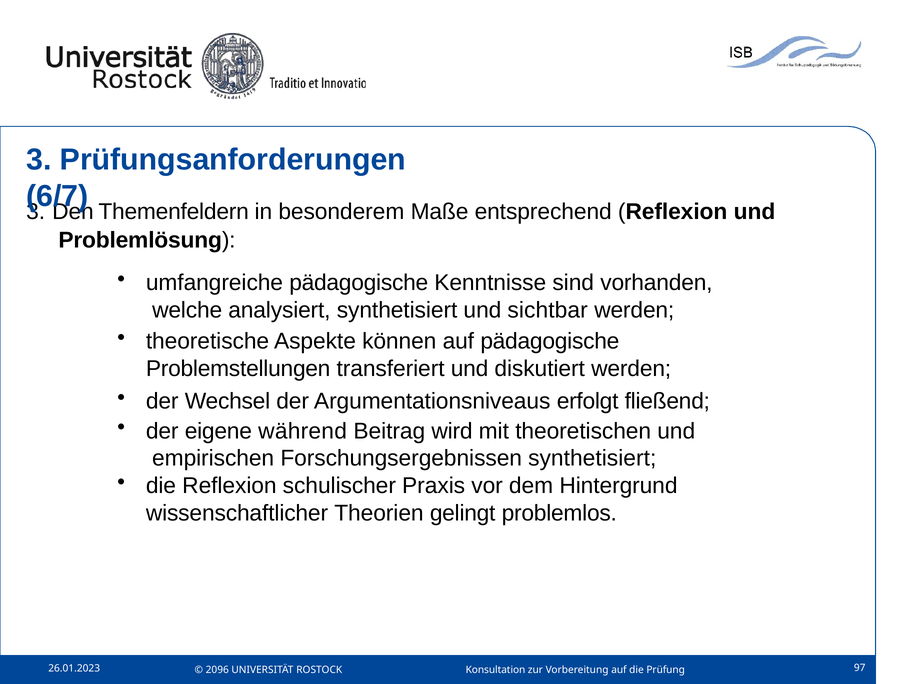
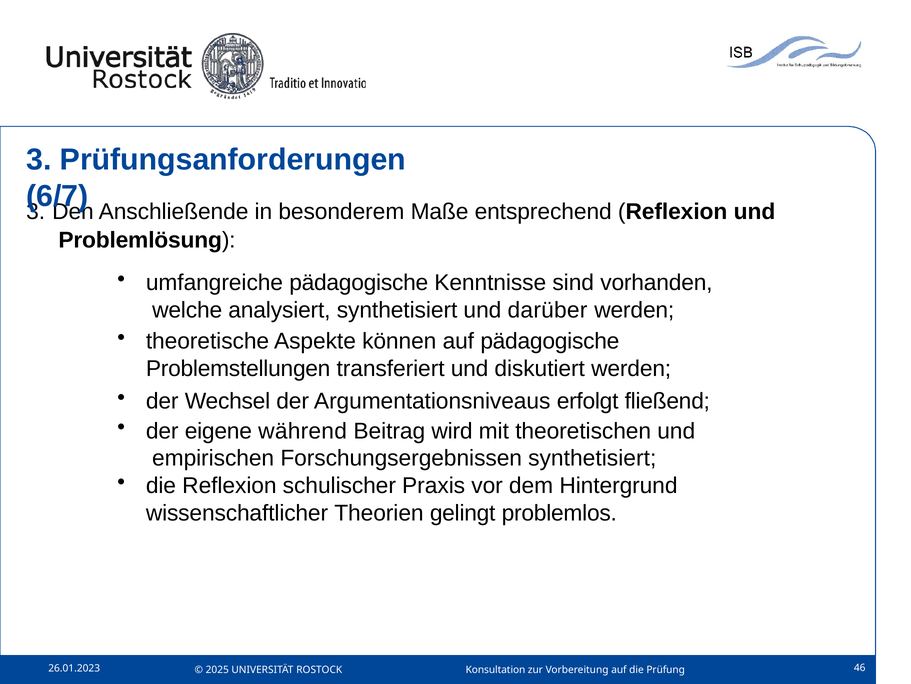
Themenfeldern: Themenfeldern -> Anschließende
sichtbar: sichtbar -> darüber
97: 97 -> 46
2096: 2096 -> 2025
